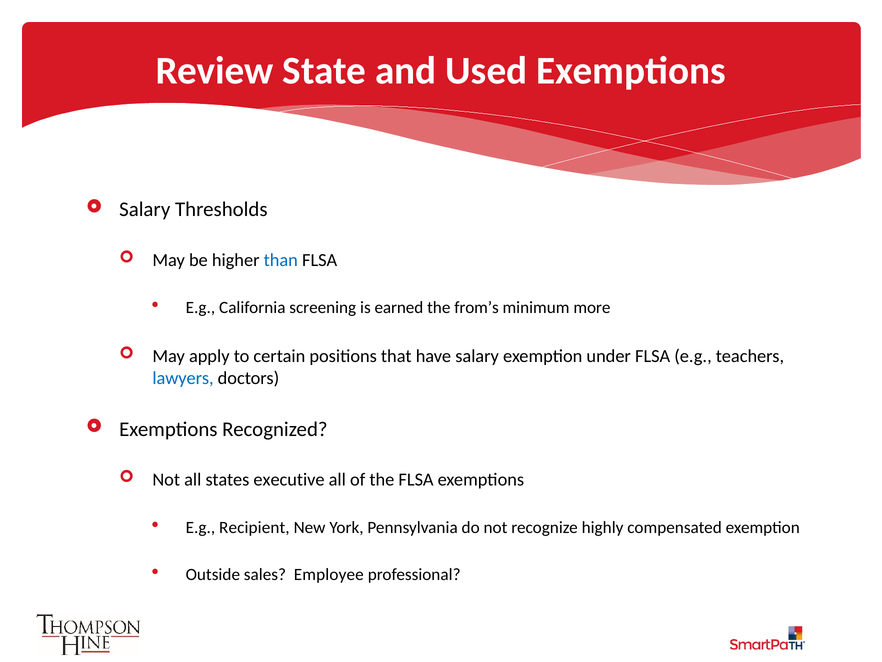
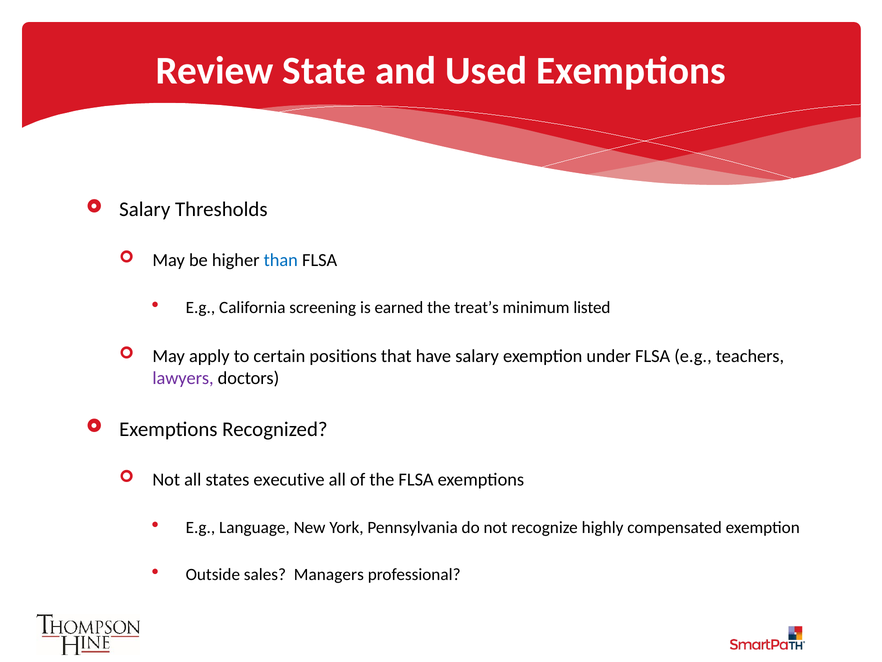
from’s: from’s -> treat’s
more: more -> listed
lawyers colour: blue -> purple
Recipient: Recipient -> Language
Employee: Employee -> Managers
